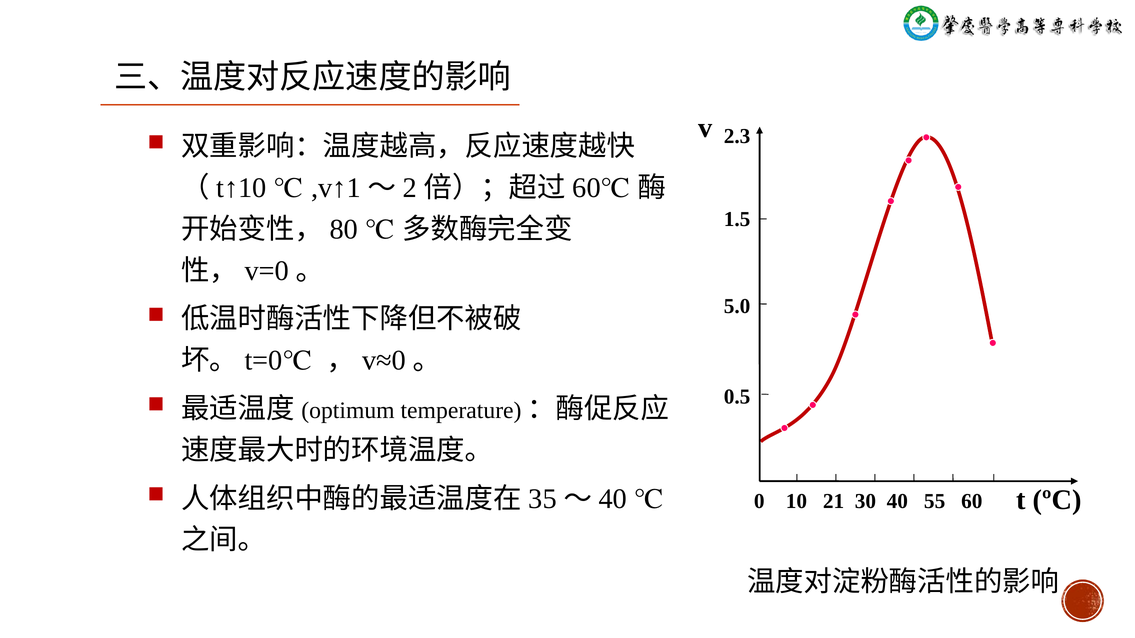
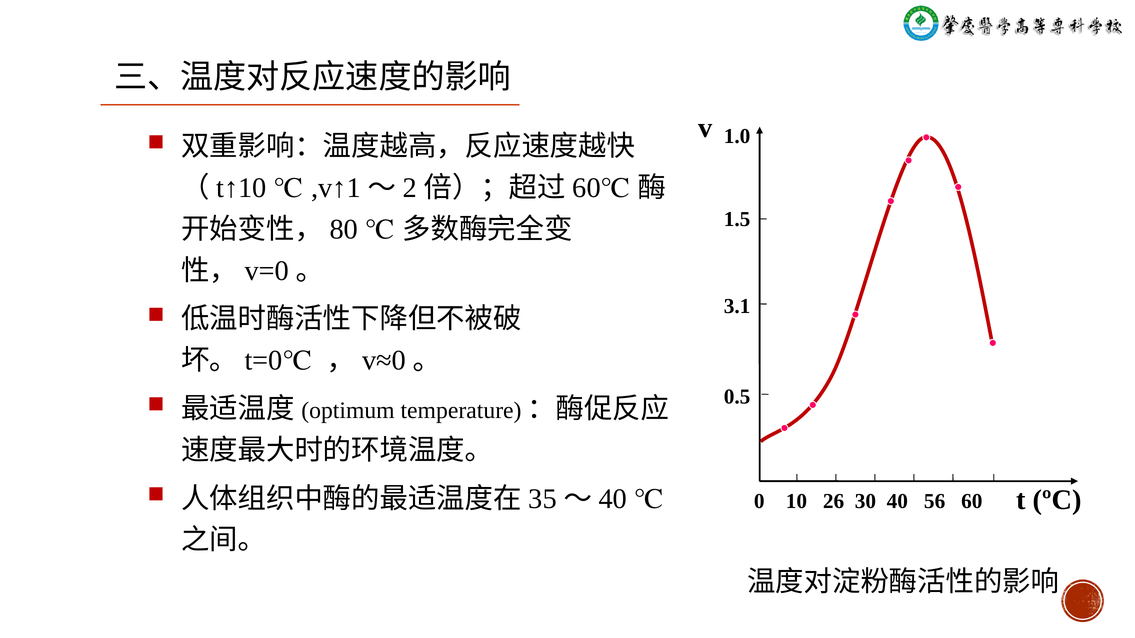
2.3: 2.3 -> 1.0
5.0: 5.0 -> 3.1
21: 21 -> 26
55: 55 -> 56
